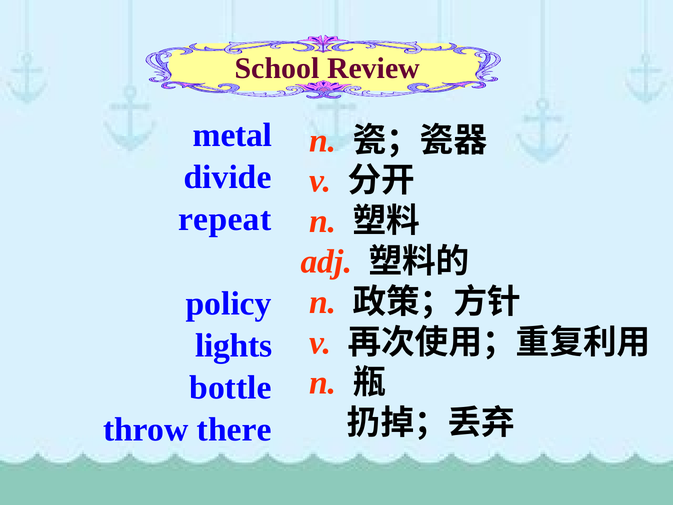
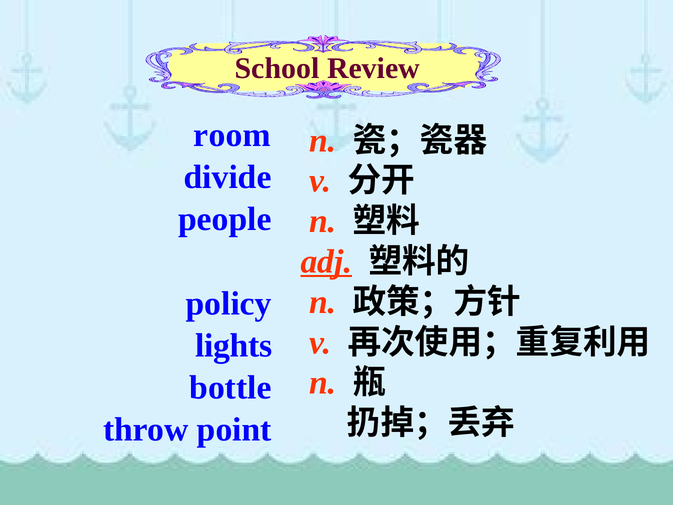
metal: metal -> room
repeat: repeat -> people
adj underline: none -> present
there: there -> point
